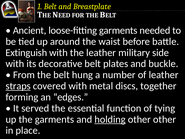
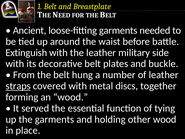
an edges: edges -> wood
holding underline: present -> none
other other: other -> wood
